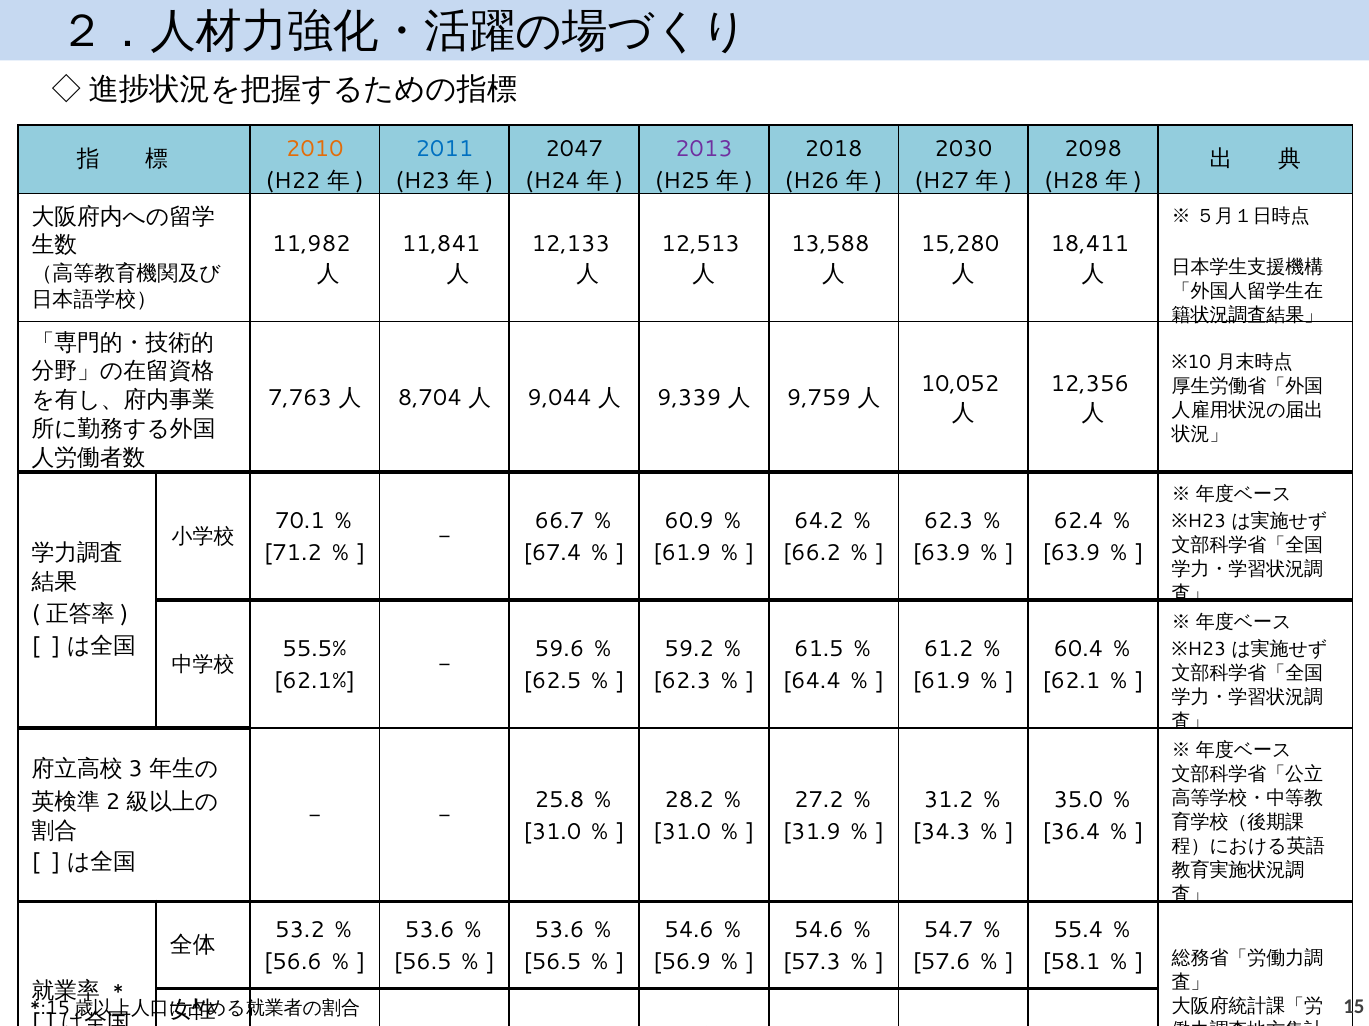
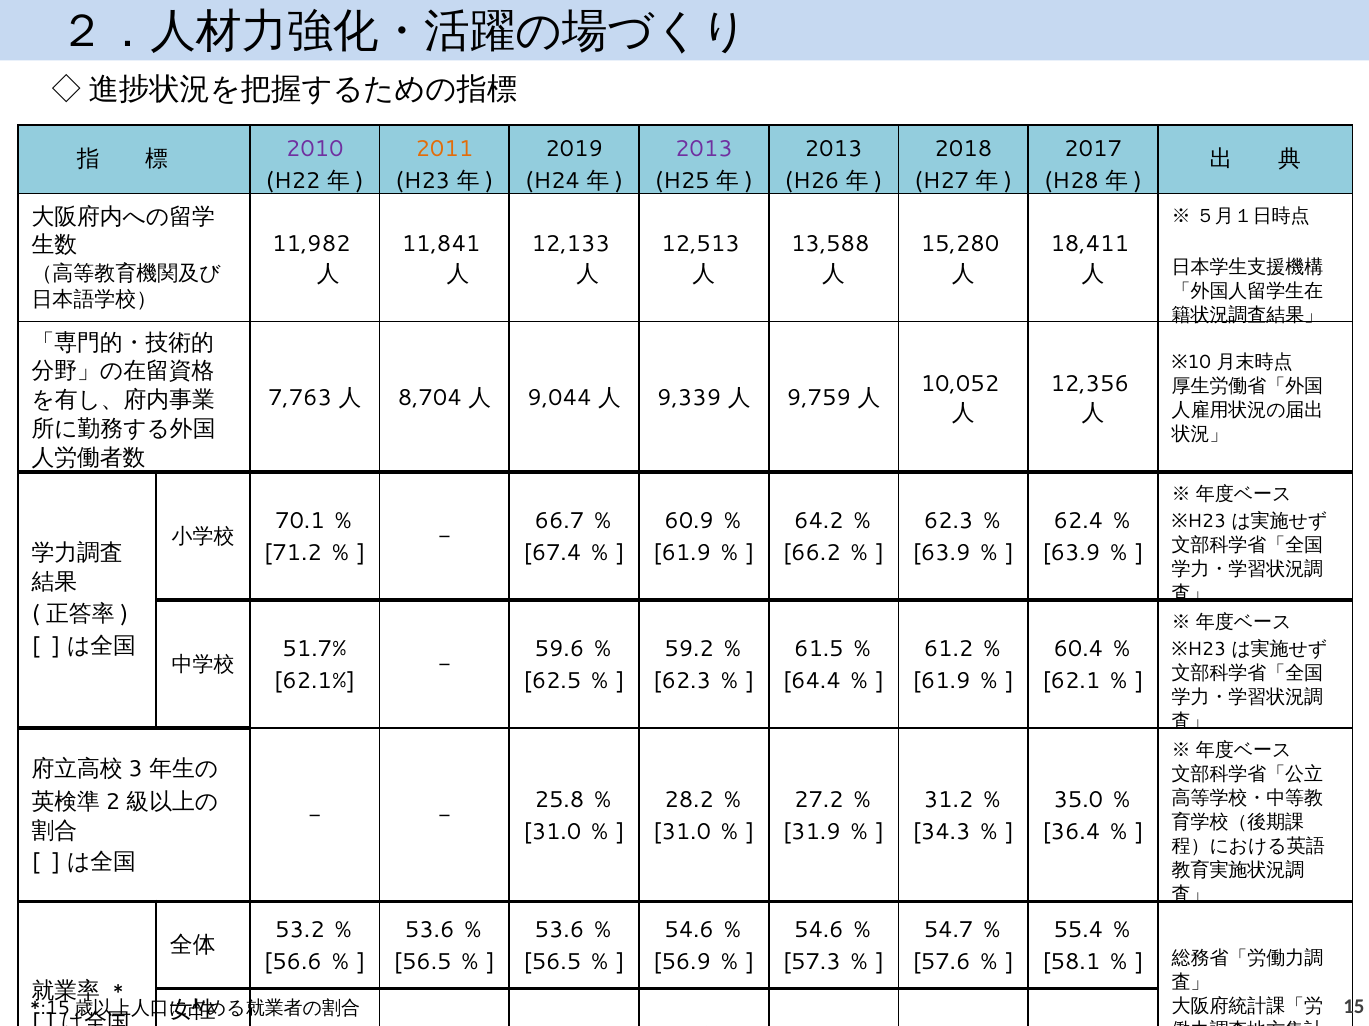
2011 colour: blue -> orange
2047: 2047 -> 2019
2018 at (834, 149): 2018 -> 2013
2030: 2030 -> 2018
2098: 2098 -> 2017
2010 colour: orange -> purple
55.5%: 55.5% -> 51.7%
